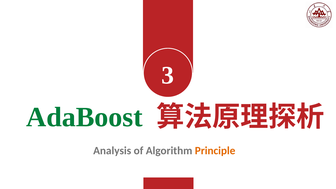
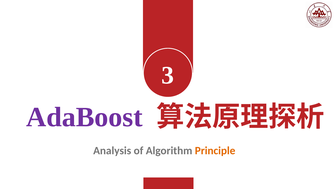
AdaBoost colour: green -> purple
